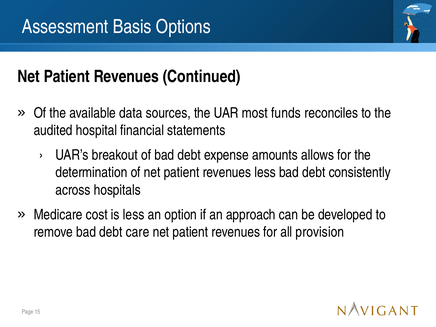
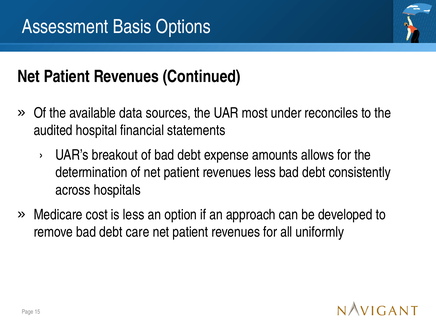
funds: funds -> under
provision: provision -> uniformly
